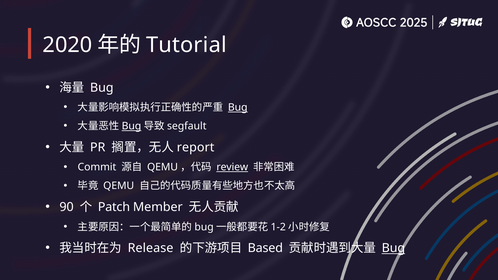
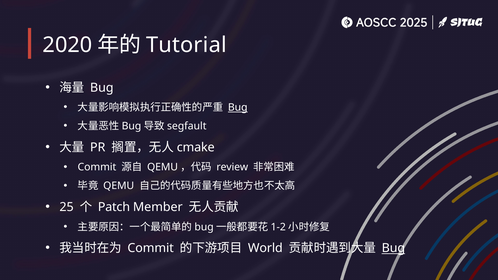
Bug at (131, 126) underline: present -> none
report: report -> cmake
review underline: present -> none
90: 90 -> 25
Release at (151, 248): Release -> Commit
Based: Based -> World
